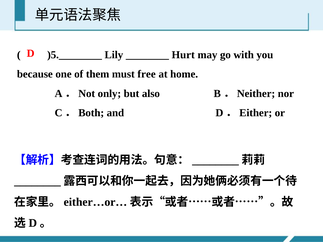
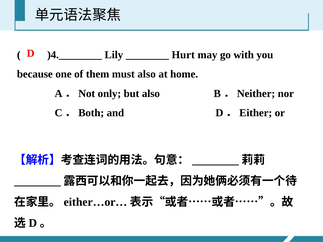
)5.________: )5.________ -> )4.________
must free: free -> also
